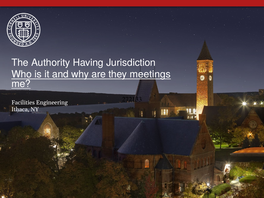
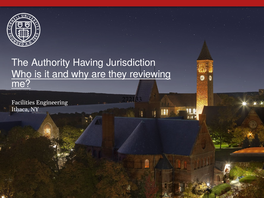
meetings: meetings -> reviewing
